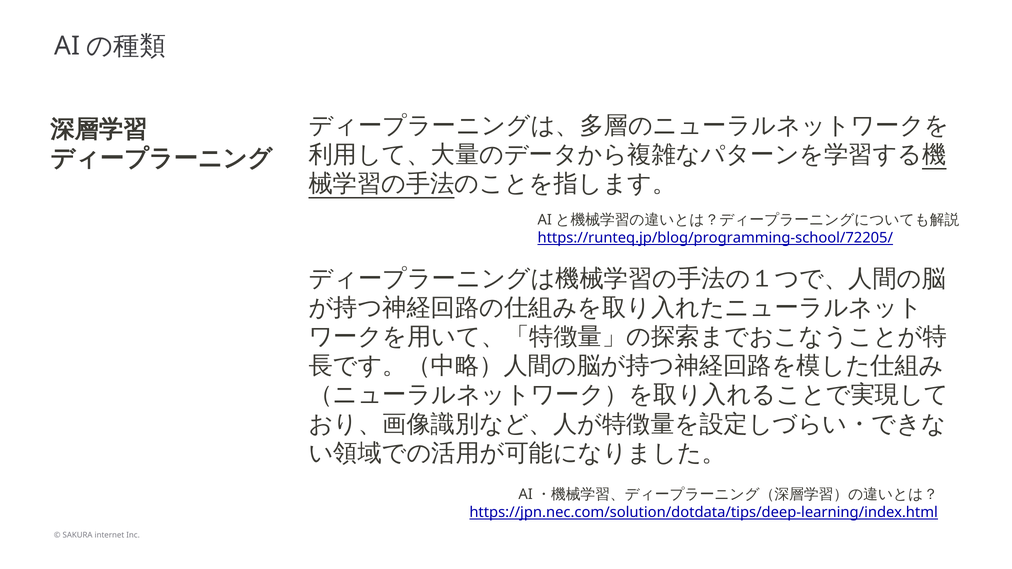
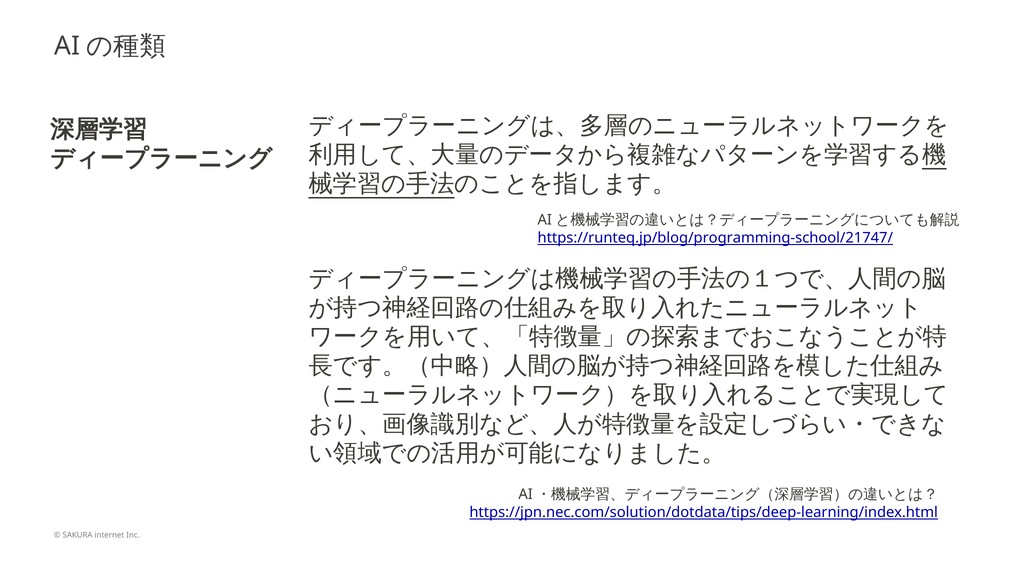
https://runteq.jp/blog/programming-school/72205/: https://runteq.jp/blog/programming-school/72205/ -> https://runteq.jp/blog/programming-school/21747/
